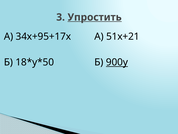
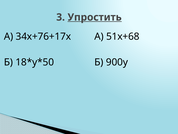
34х+95+17х: 34х+95+17х -> 34х+76+17х
51х+21: 51х+21 -> 51х+68
900у underline: present -> none
